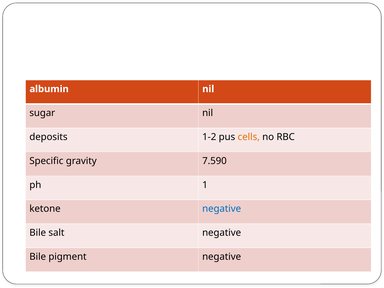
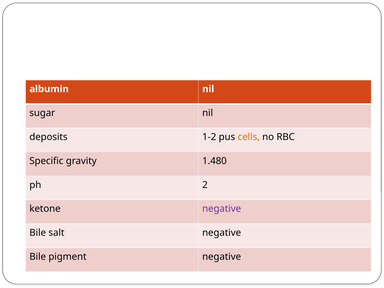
7.590: 7.590 -> 1.480
1: 1 -> 2
negative at (222, 209) colour: blue -> purple
